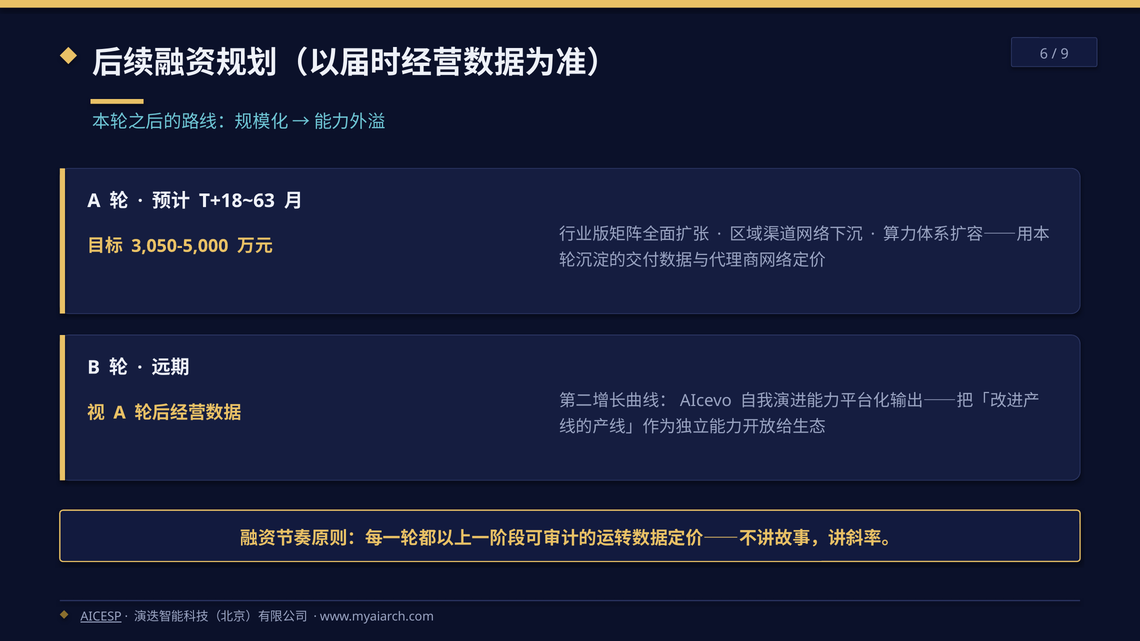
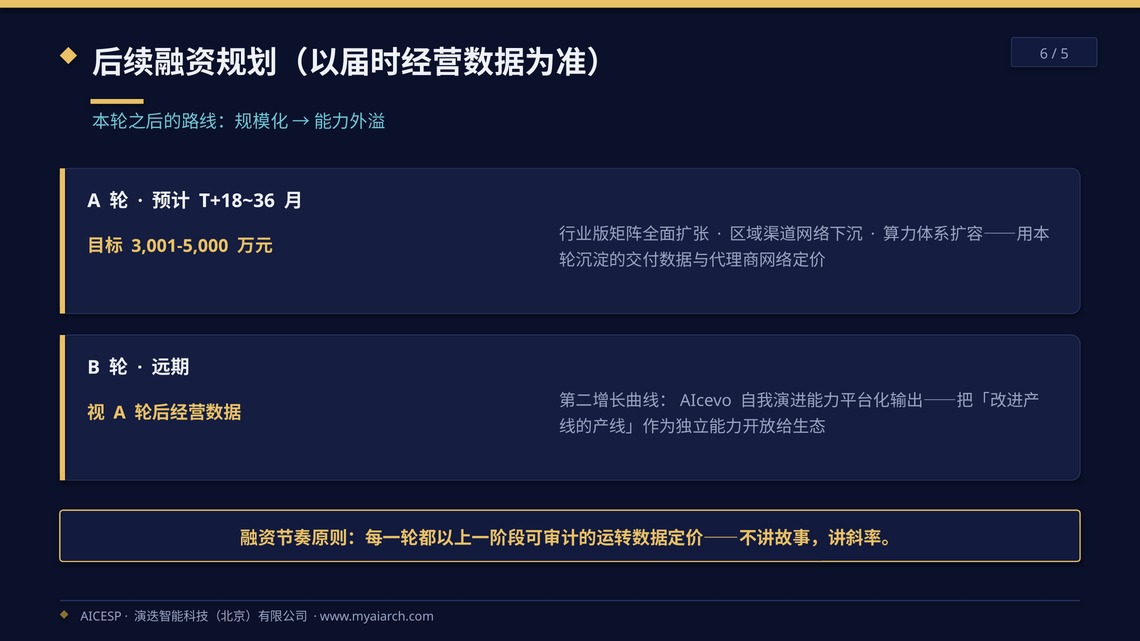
9: 9 -> 5
T+18~63: T+18~63 -> T+18~36
3,050-5,000: 3,050-5,000 -> 3,001-5,000
AICESP underline: present -> none
